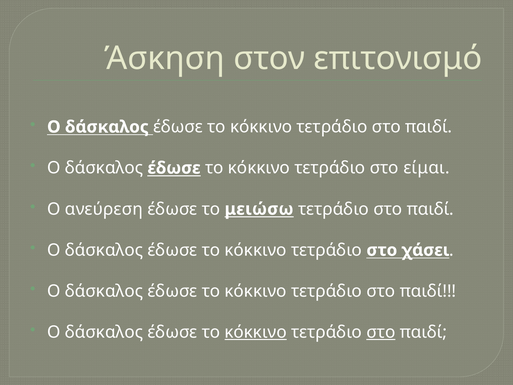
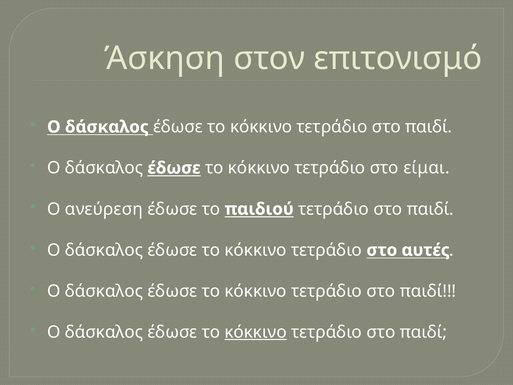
μειώσω: μειώσω -> παιδιού
χάσει: χάσει -> αυτές
στο at (381, 332) underline: present -> none
